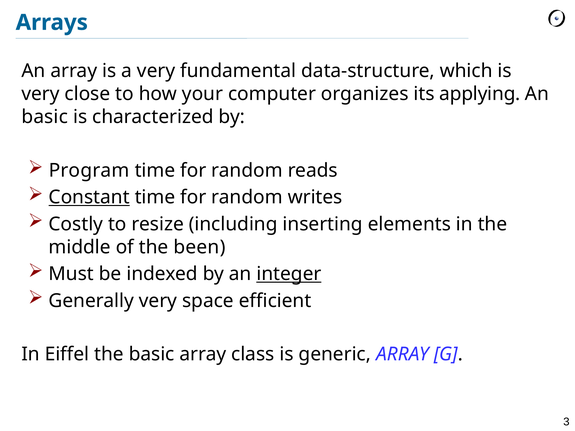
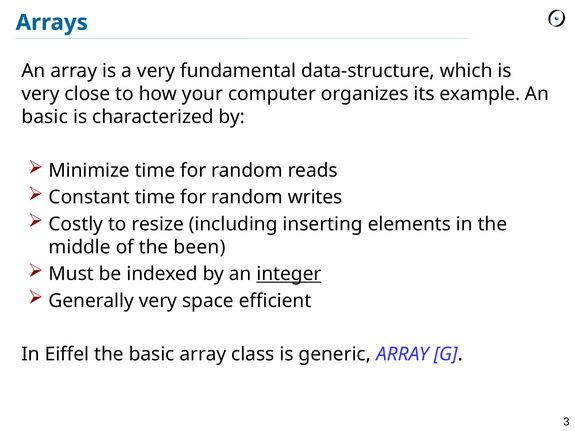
applying: applying -> example
Program: Program -> Minimize
Constant underline: present -> none
